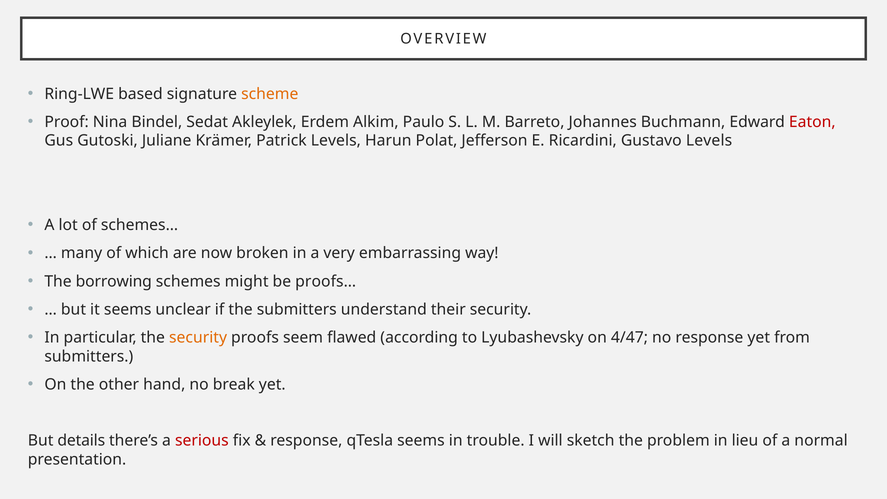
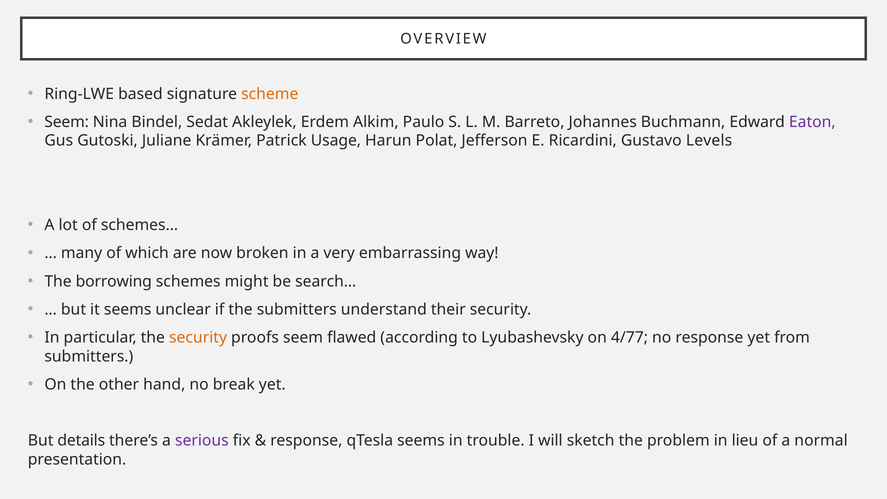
Proof at (67, 122): Proof -> Seem
Eaton colour: red -> purple
Patrick Levels: Levels -> Usage
proofs…: proofs… -> search…
4/47: 4/47 -> 4/77
serious colour: red -> purple
